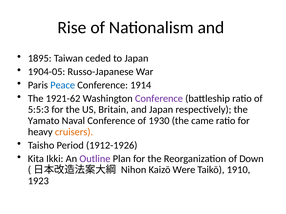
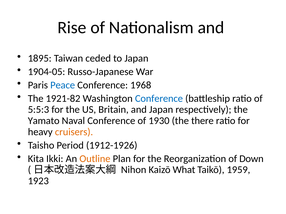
1914: 1914 -> 1968
1921-62: 1921-62 -> 1921-82
Conference at (159, 99) colour: purple -> blue
came: came -> there
Outline colour: purple -> orange
Were: Were -> What
1910: 1910 -> 1959
